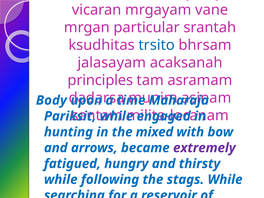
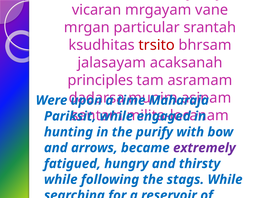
trsito colour: blue -> red
Body: Body -> Were
mixed: mixed -> purify
